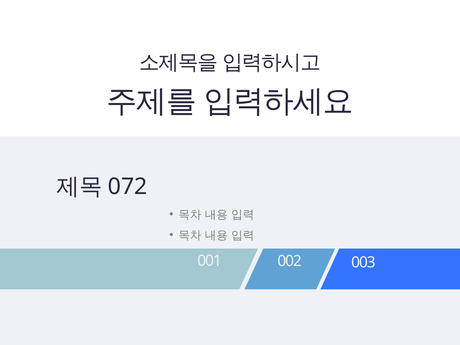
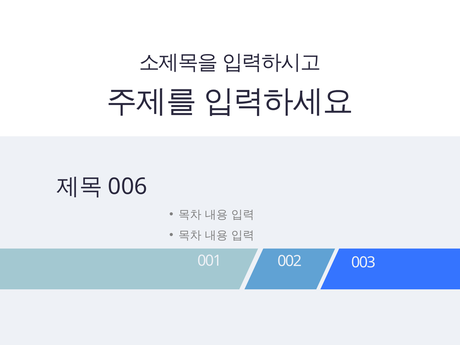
072: 072 -> 006
